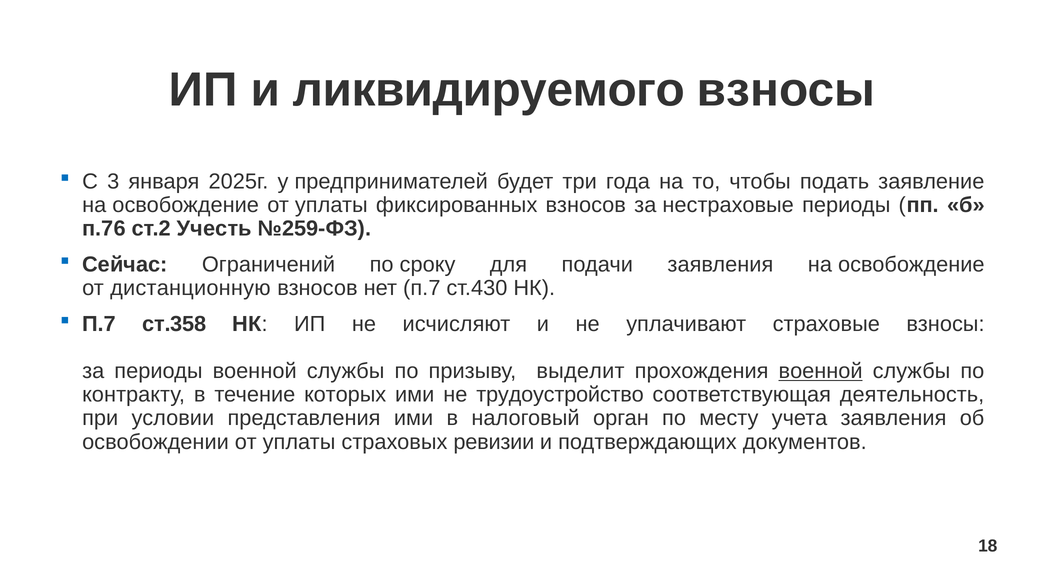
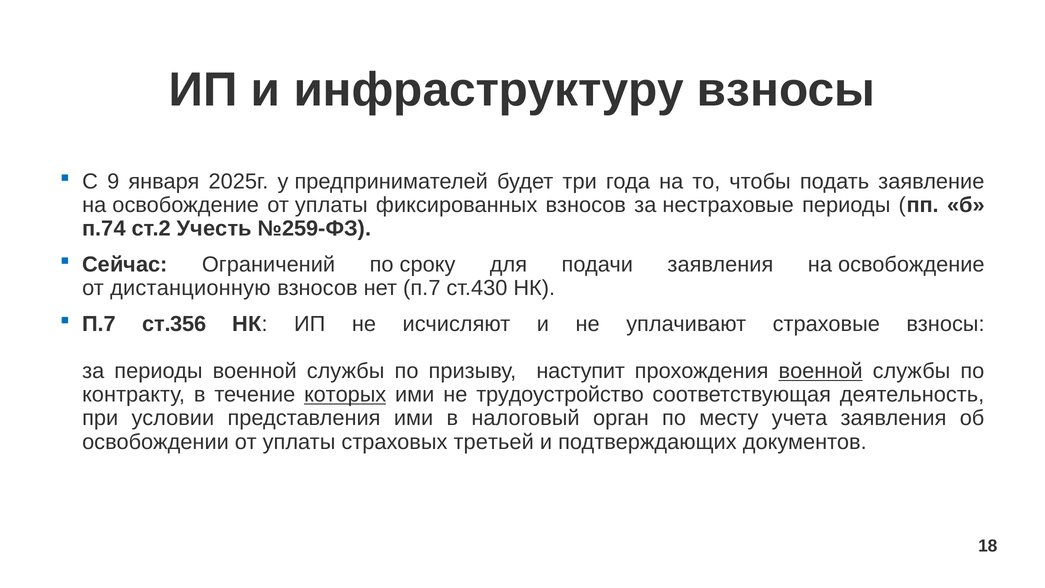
ликвидируемого: ликвидируемого -> инфраструктуру
3: 3 -> 9
п.76: п.76 -> п.74
ст.358: ст.358 -> ст.356
выделит: выделит -> наступит
которых underline: none -> present
ревизии: ревизии -> третьей
